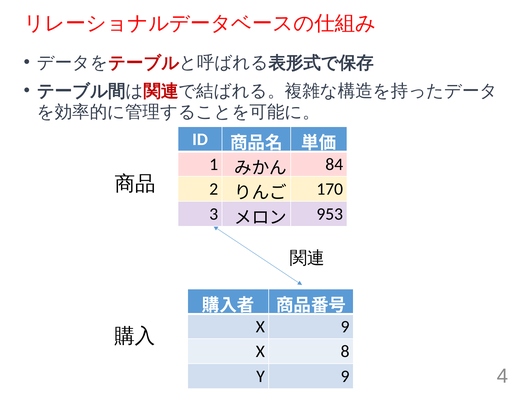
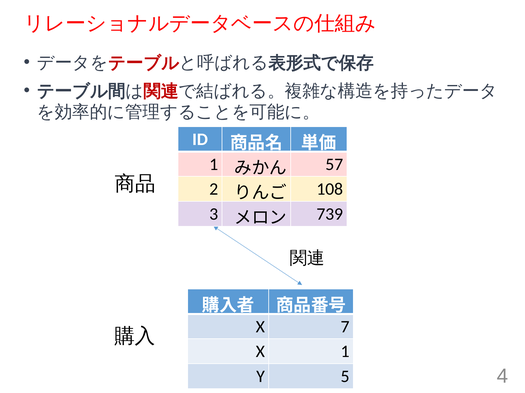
84: 84 -> 57
170: 170 -> 108
953: 953 -> 739
X 9: 9 -> 7
X 8: 8 -> 1
Y 9: 9 -> 5
